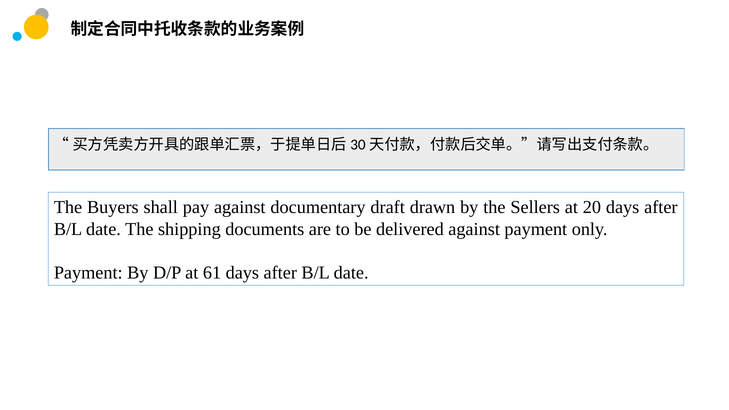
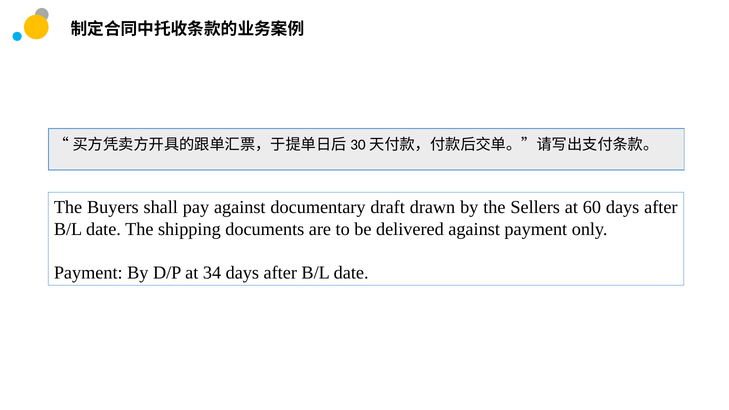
20: 20 -> 60
61: 61 -> 34
